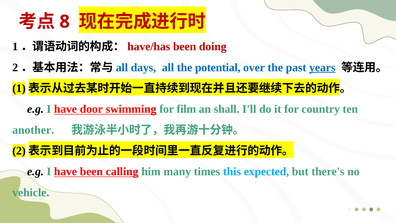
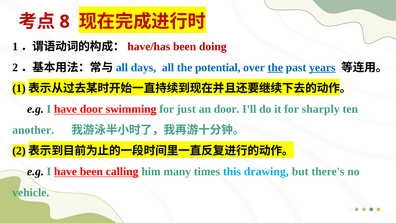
the at (275, 67) underline: none -> present
film: film -> just
an shall: shall -> door
country: country -> sharply
expected: expected -> drawing
